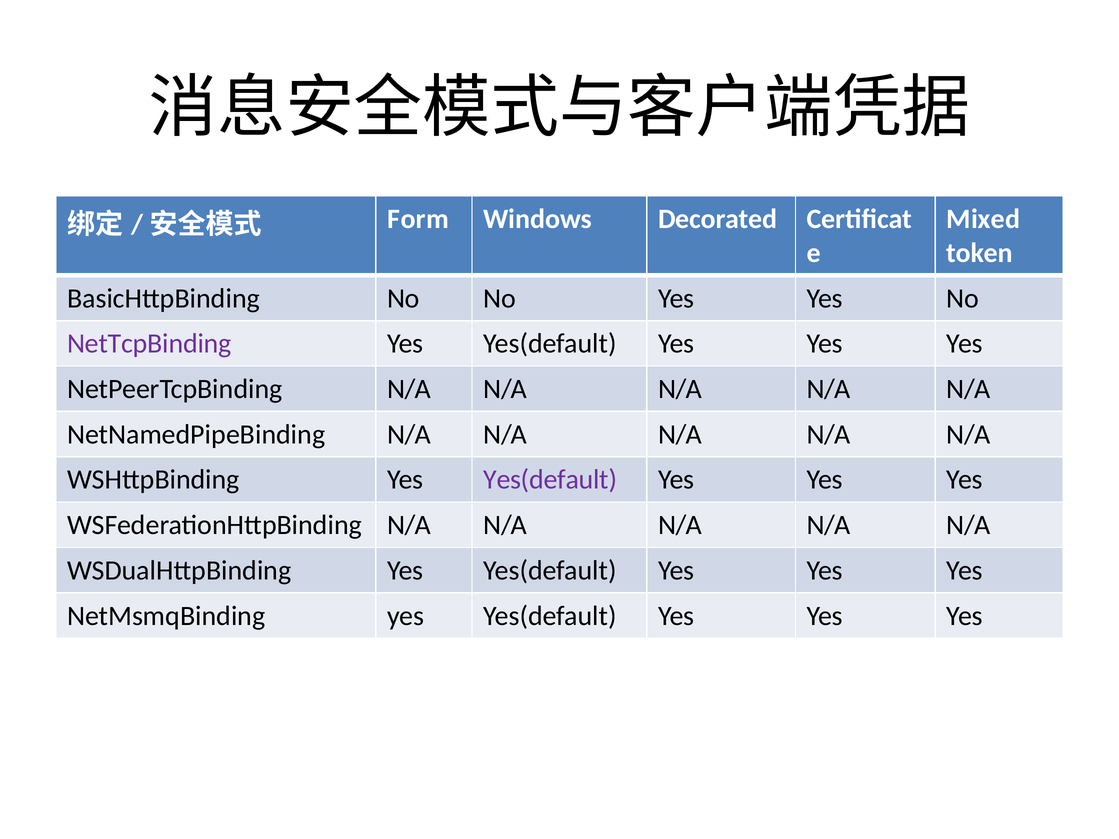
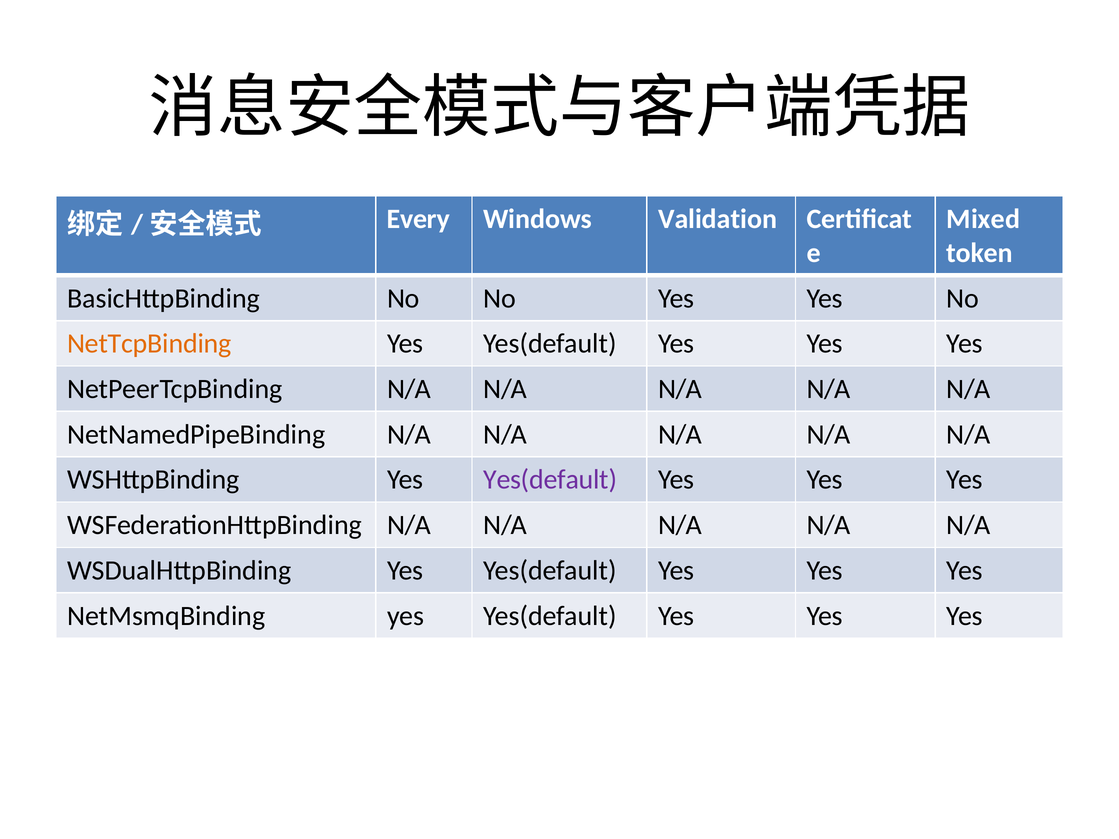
Form: Form -> Every
Decorated: Decorated -> Validation
NetTcpBinding colour: purple -> orange
